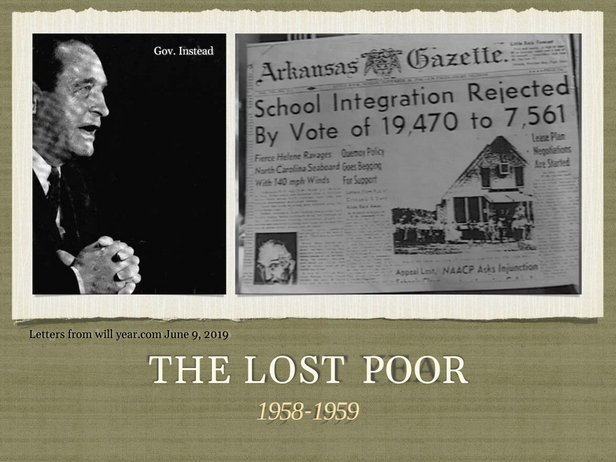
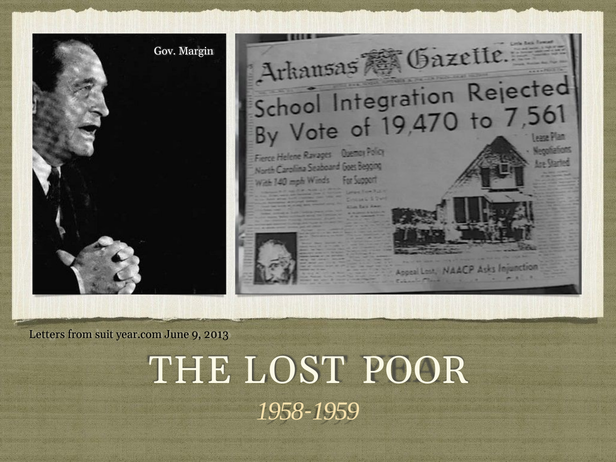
Instead: Instead -> Margin
will: will -> suit
2019: 2019 -> 2013
